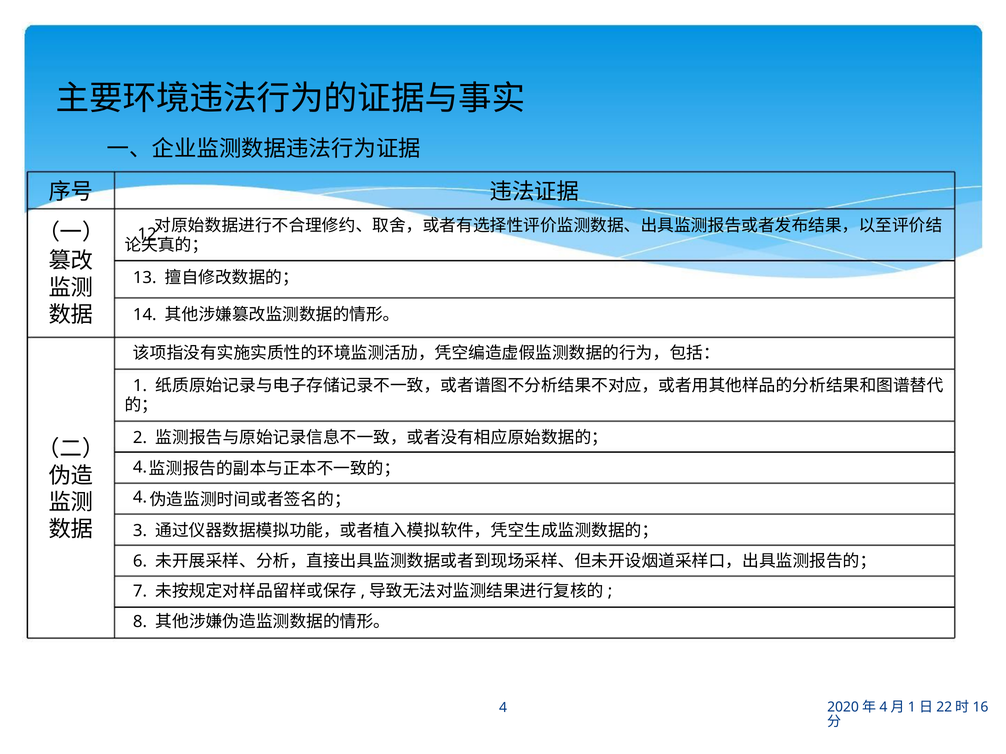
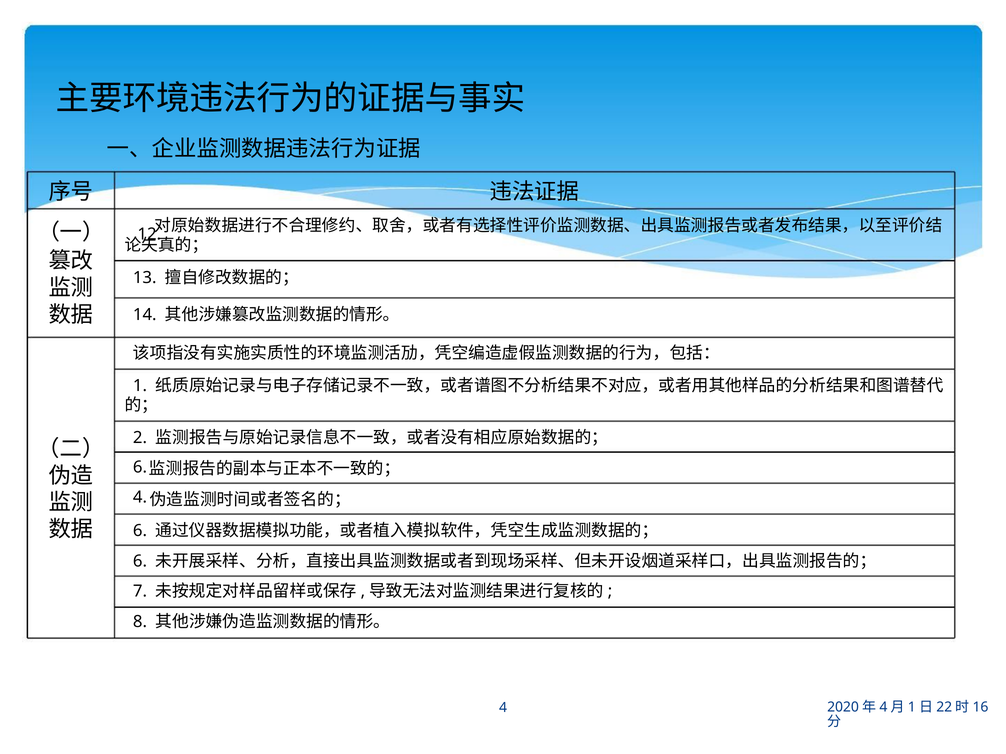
4 at (140, 467): 4 -> 6
3 at (140, 531): 3 -> 6
